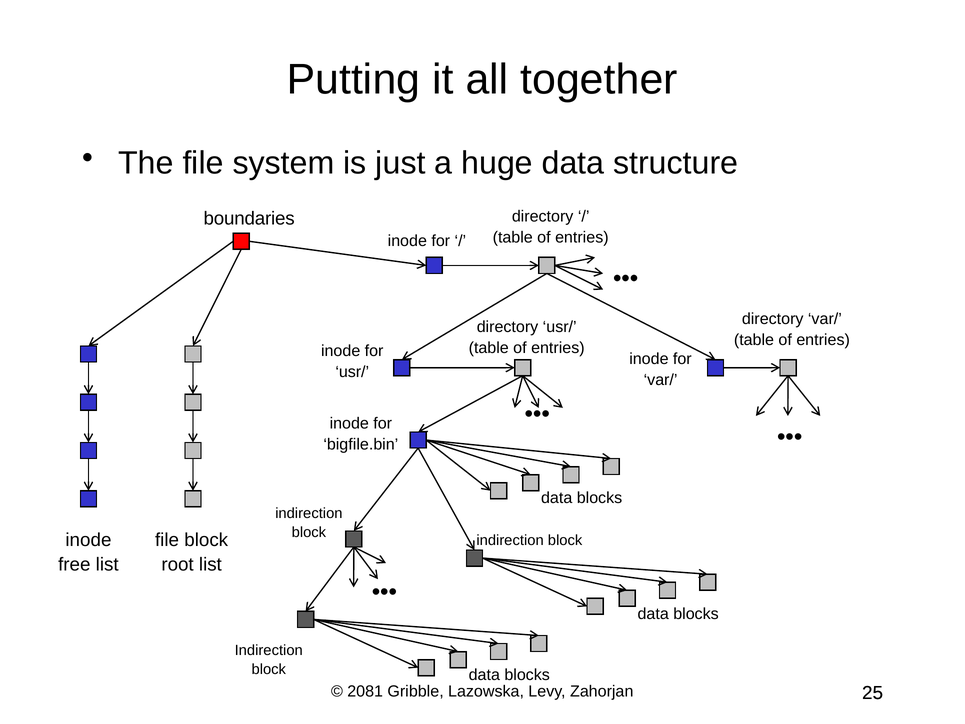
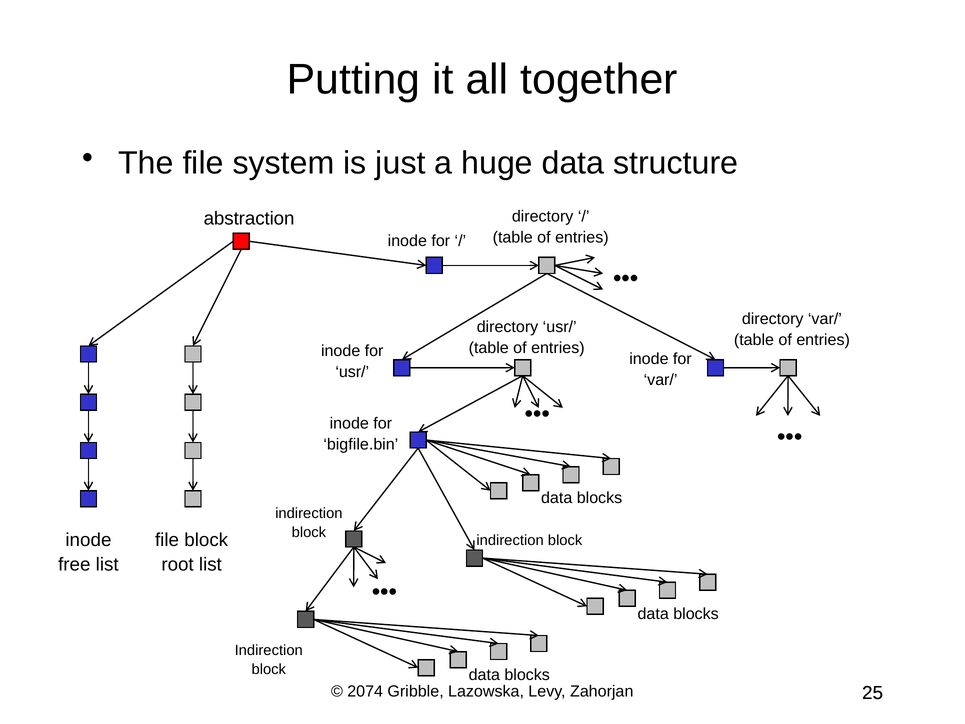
boundaries: boundaries -> abstraction
2081: 2081 -> 2074
